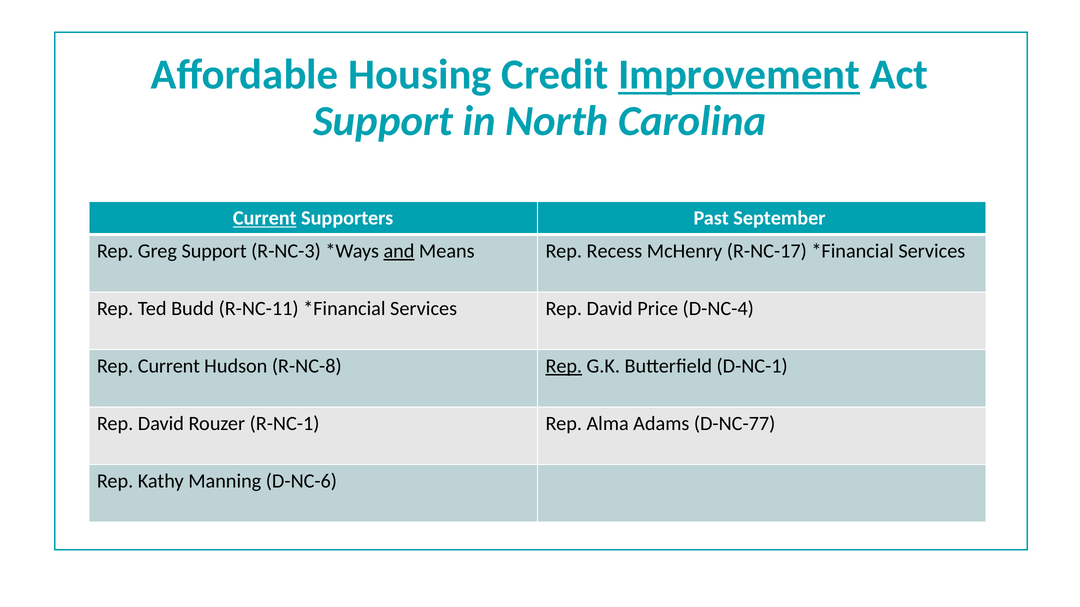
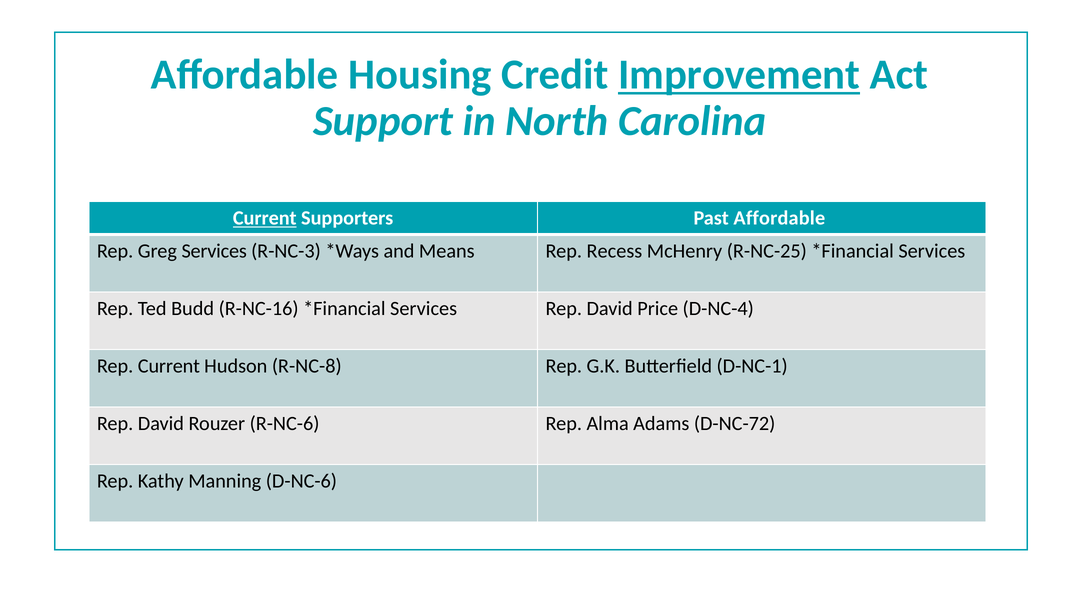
Past September: September -> Affordable
Greg Support: Support -> Services
and underline: present -> none
R-NC-17: R-NC-17 -> R-NC-25
R-NC-11: R-NC-11 -> R-NC-16
Rep at (564, 366) underline: present -> none
R-NC-1: R-NC-1 -> R-NC-6
D-NC-77: D-NC-77 -> D-NC-72
